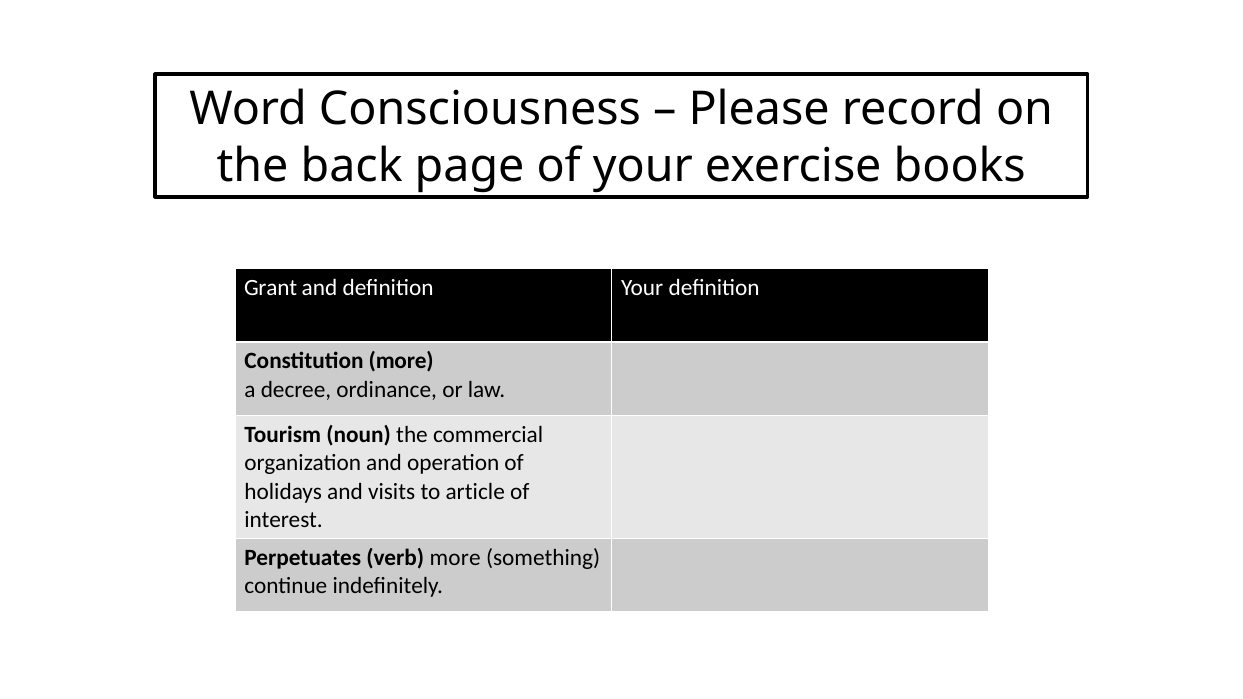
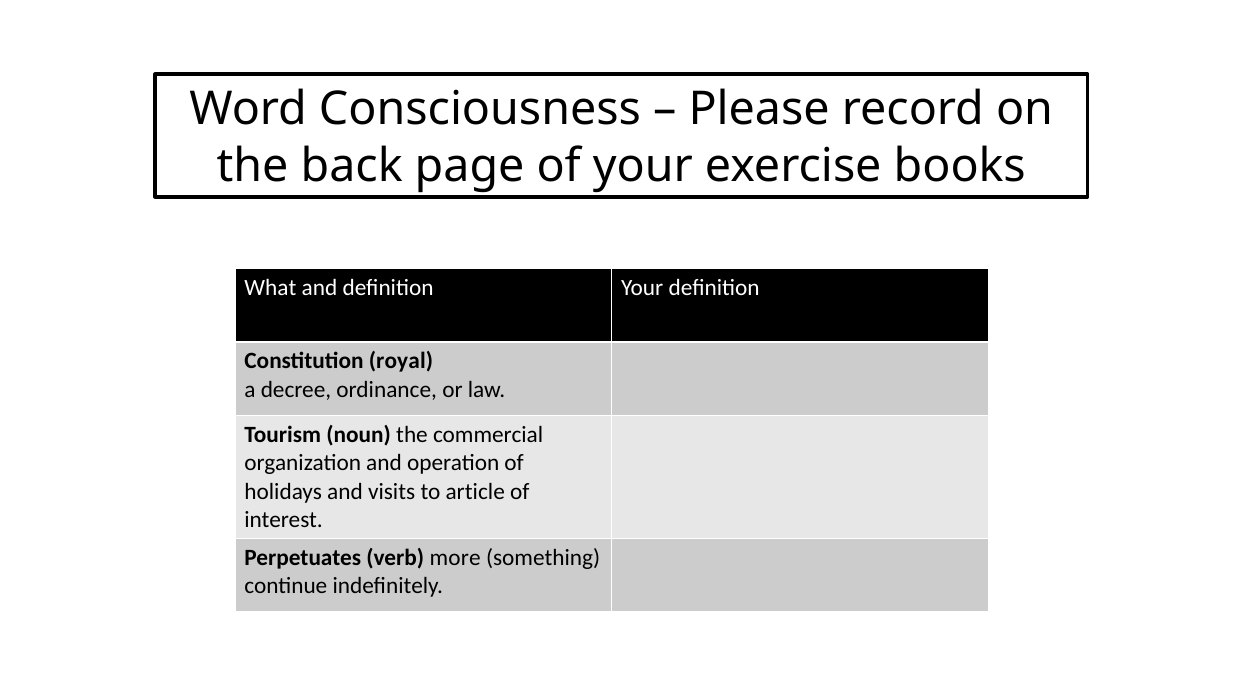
Grant: Grant -> What
Constitution more: more -> royal
